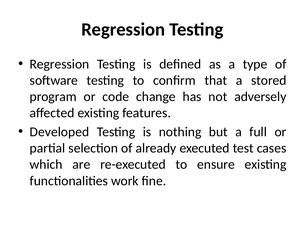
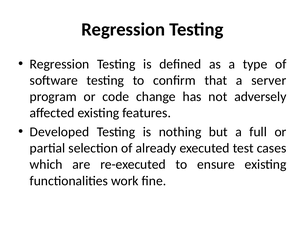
stored: stored -> server
